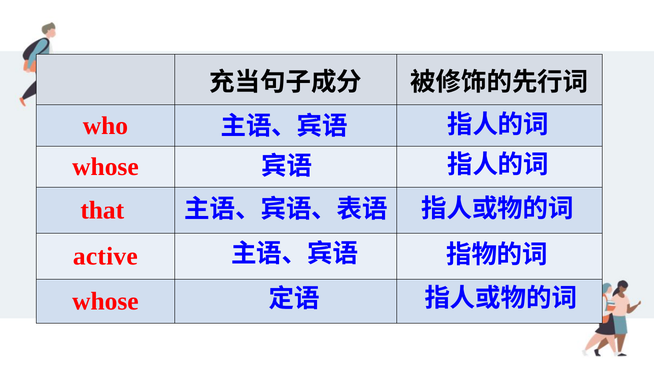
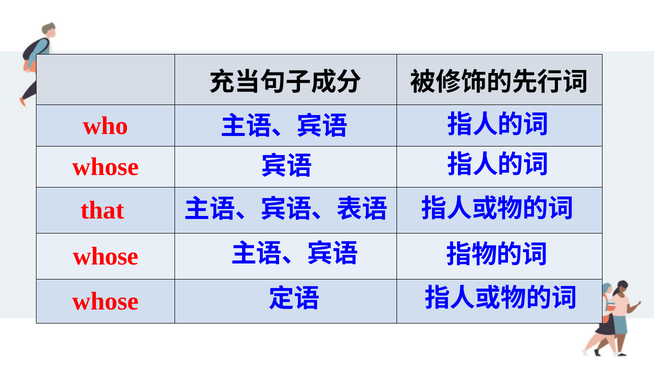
active at (105, 256): active -> whose
